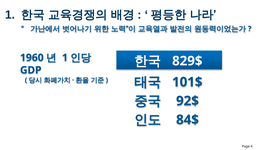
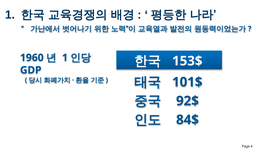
829$: 829$ -> 153$
